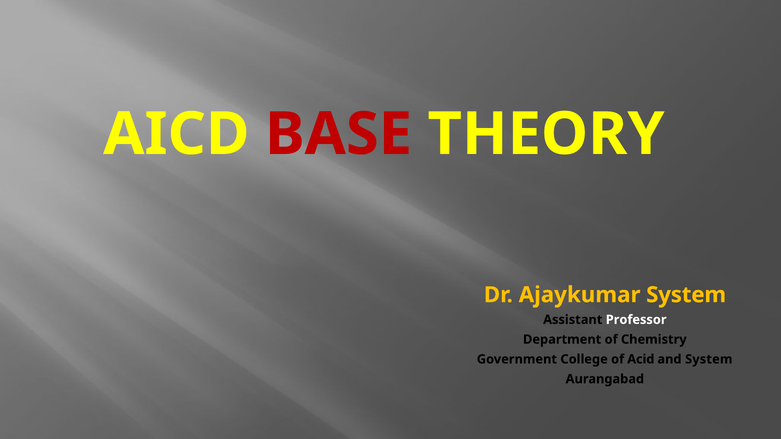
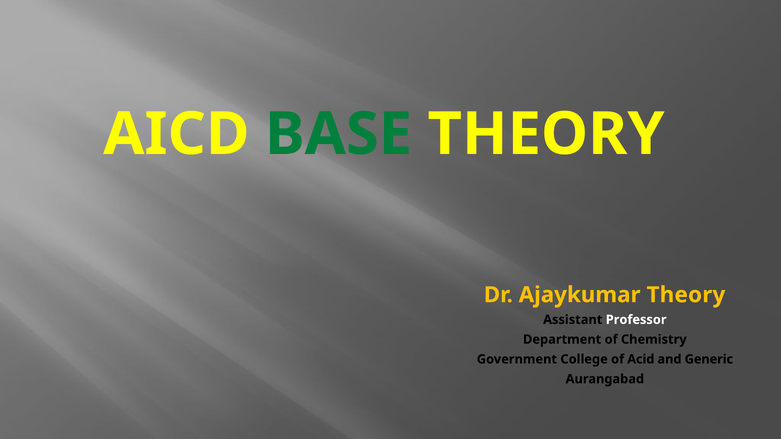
BASE colour: red -> green
Ajaykumar System: System -> Theory
and System: System -> Generic
